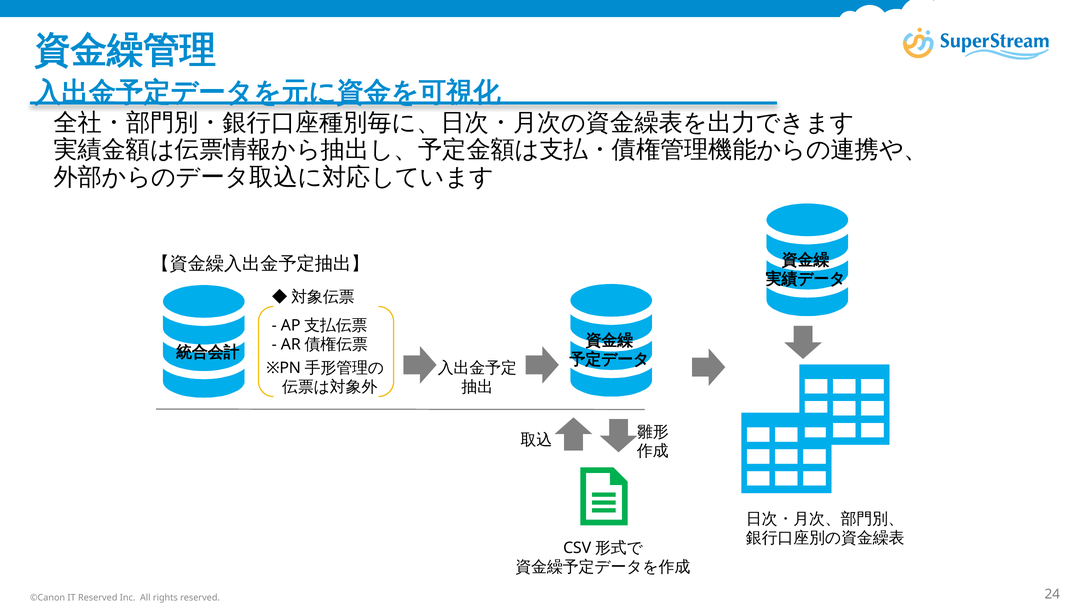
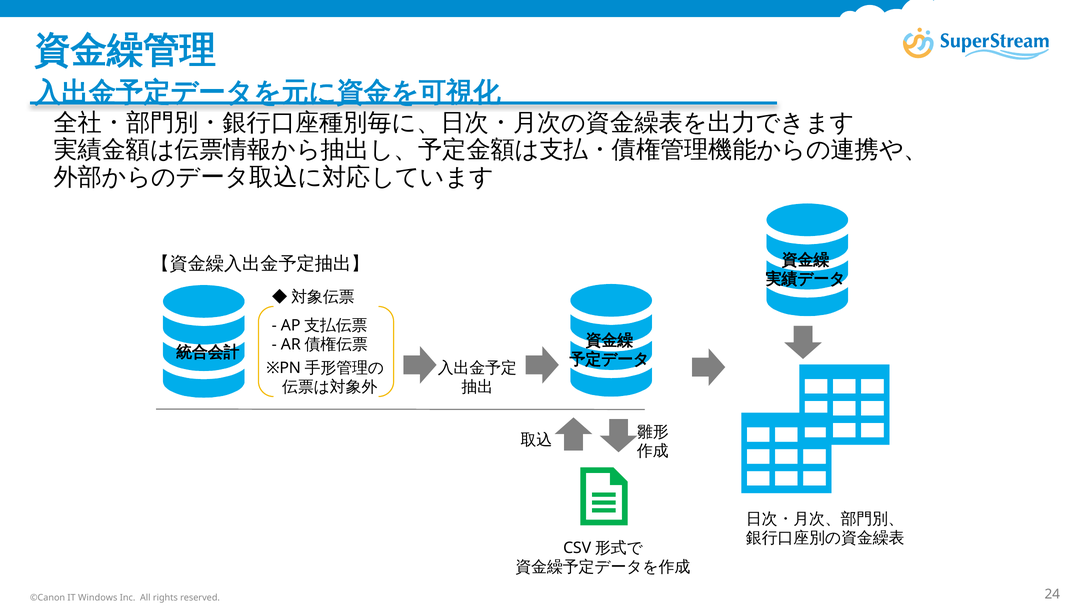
IT Reserved: Reserved -> Windows
